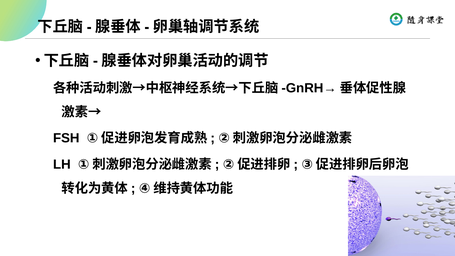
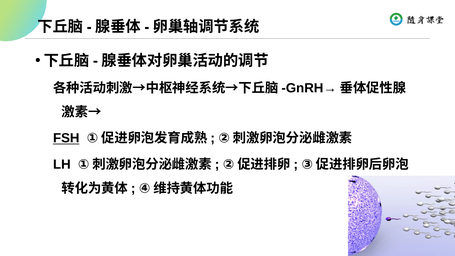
FSH underline: none -> present
